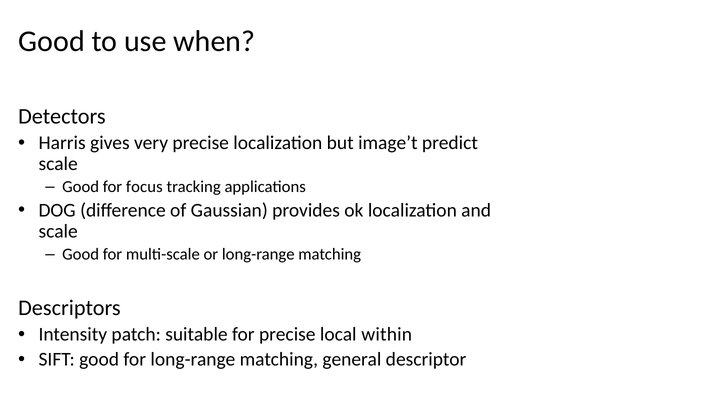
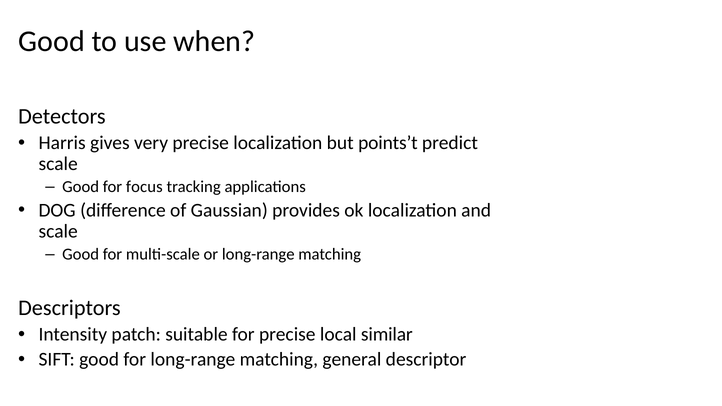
image’t: image’t -> points’t
within: within -> similar
